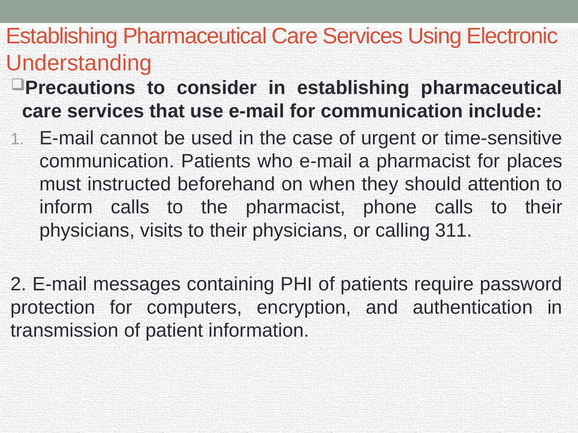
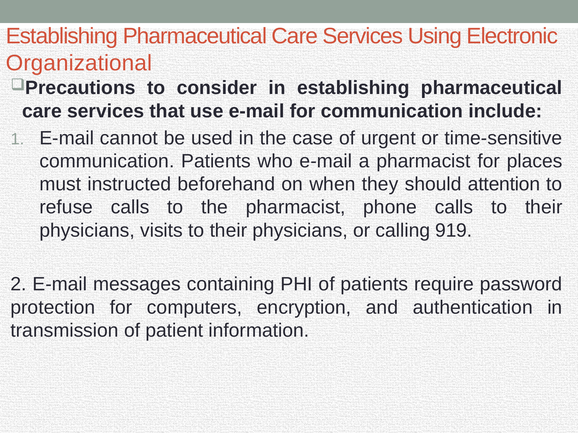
Understanding: Understanding -> Organizational
inform: inform -> refuse
311: 311 -> 919
